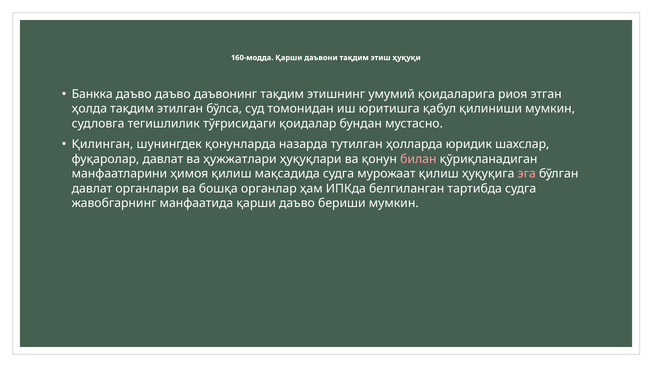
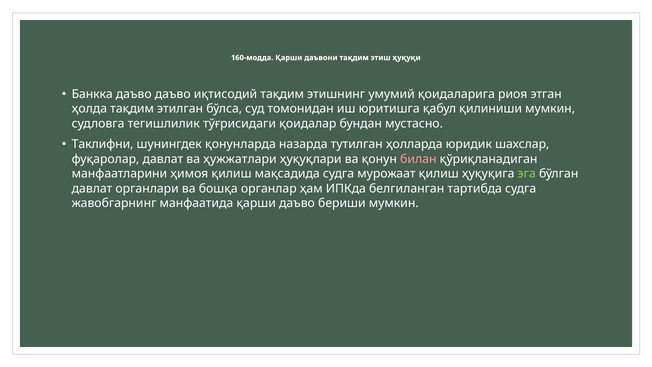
даъвонинг: даъвонинг -> иқтисодий
Қилинган: Қилинган -> Таклифни
эга colour: pink -> light green
